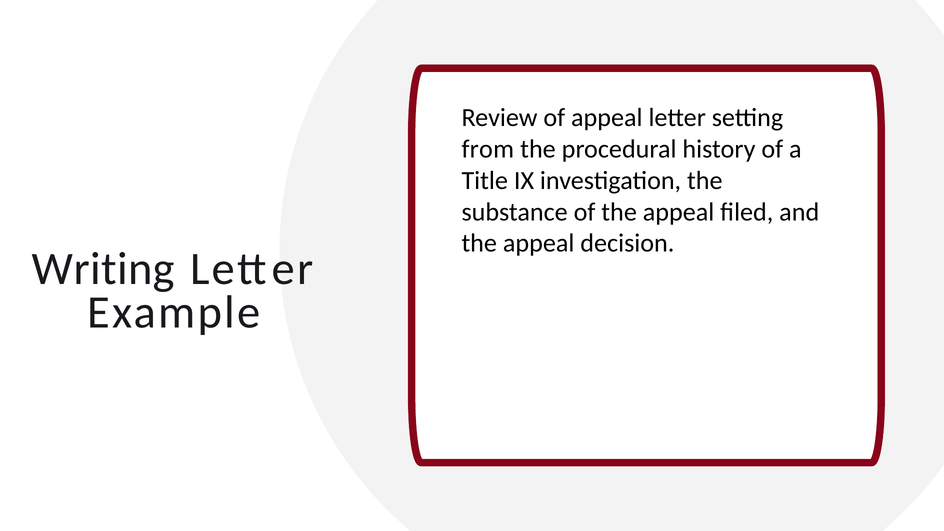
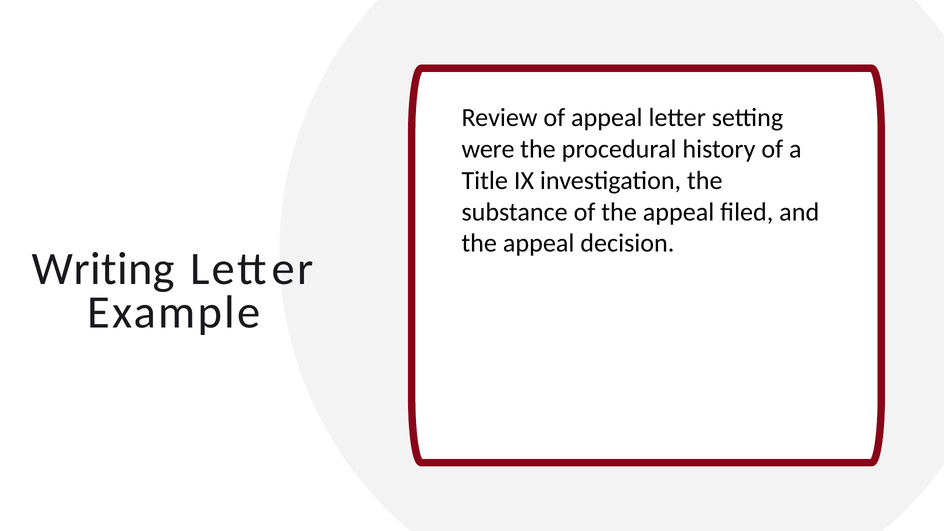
from: from -> were
